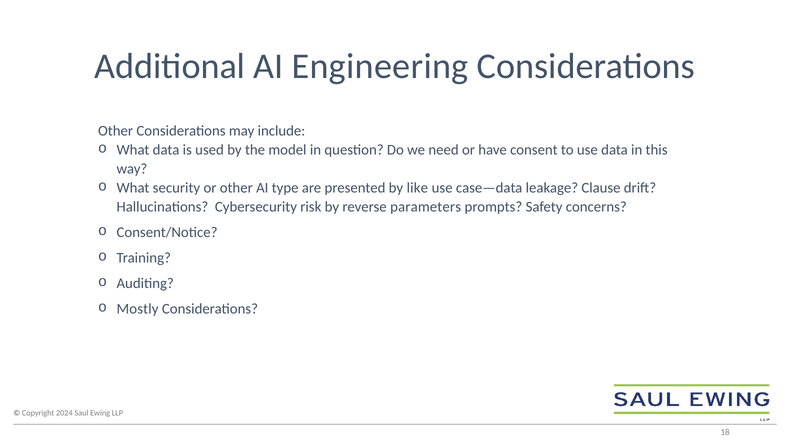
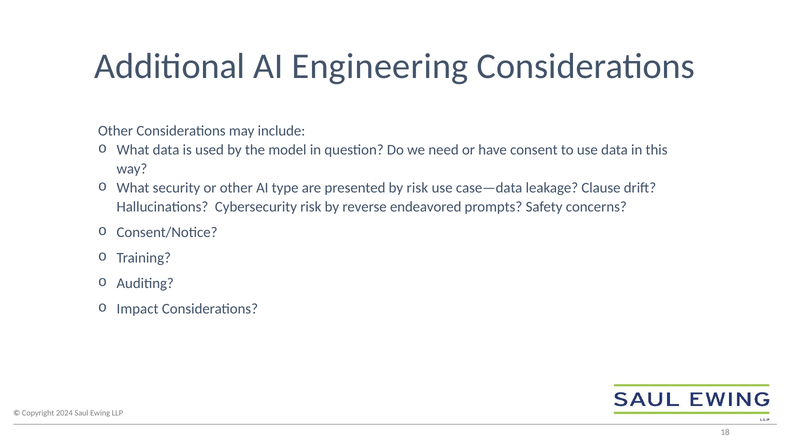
by like: like -> risk
parameters: parameters -> endeavored
Mostly: Mostly -> Impact
